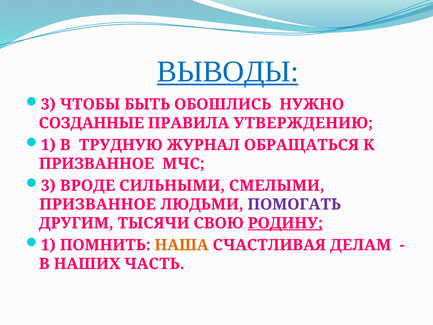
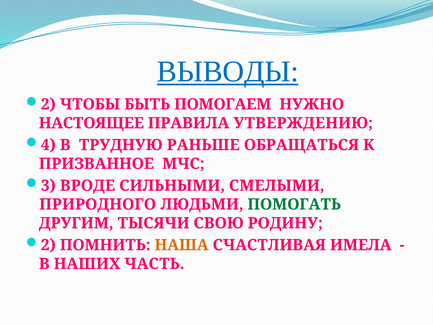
3 at (48, 104): 3 -> 2
ОБОШЛИСЬ: ОБОШЛИСЬ -> ПОМОГАЕМ
СОЗДАННЫЕ: СОЗДАННЫЕ -> НАСТОЯЩЕЕ
1 at (48, 145): 1 -> 4
ЖУРНАЛ: ЖУРНАЛ -> РАНЬШЕ
ПРИЗВАННОЕ at (98, 204): ПРИЗВАННОЕ -> ПРИРОДНОГО
ПОМОГАТЬ colour: purple -> green
РОДИНУ underline: present -> none
1 at (48, 245): 1 -> 2
ДЕЛАМ: ДЕЛАМ -> ИМЕЛА
